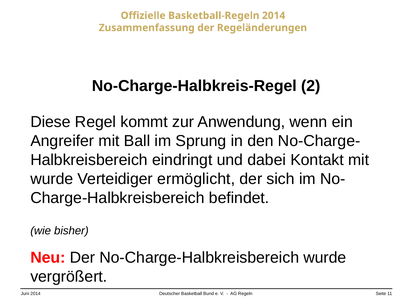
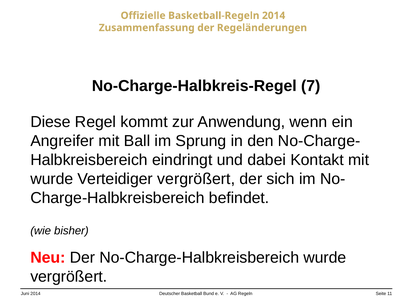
2: 2 -> 7
Verteidiger ermöglicht: ermöglicht -> vergrößert
